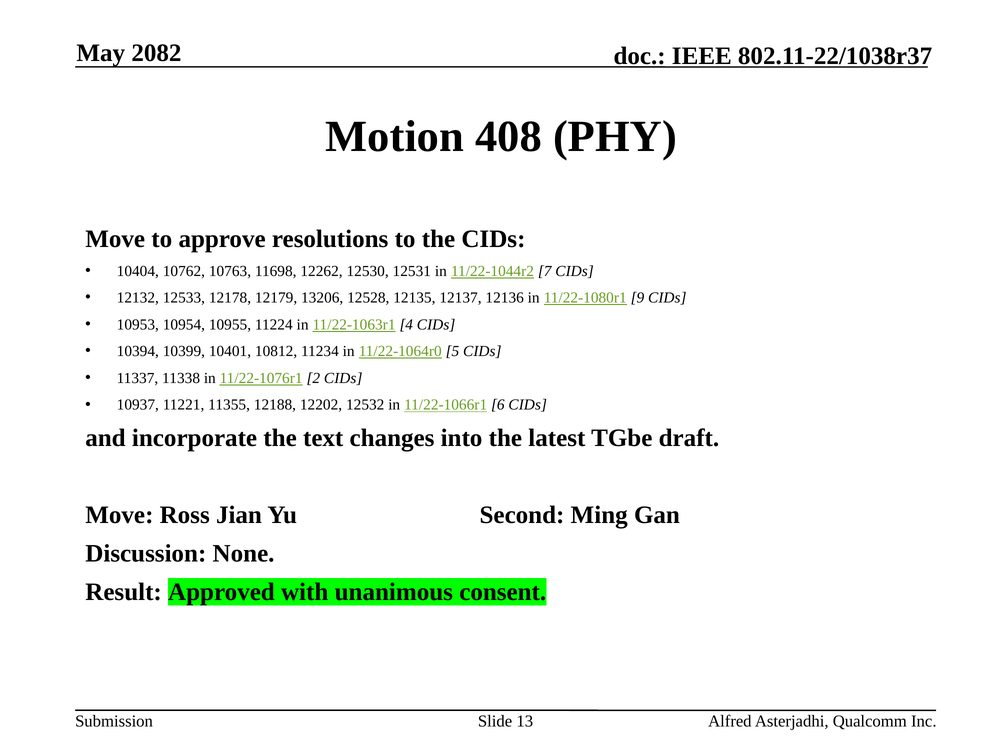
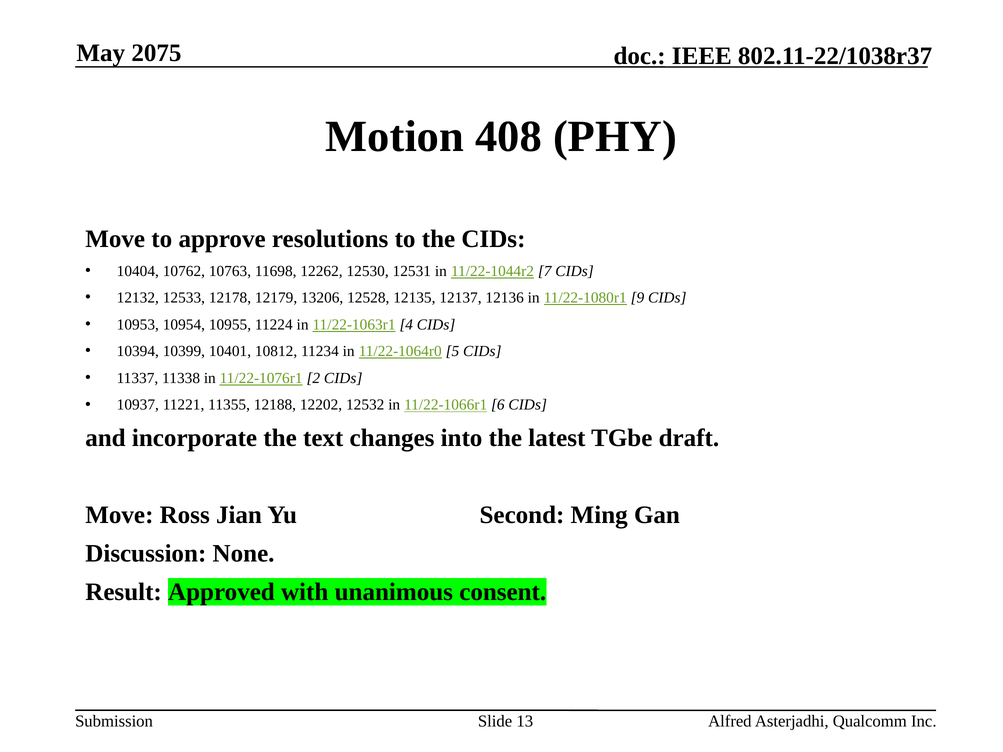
2082: 2082 -> 2075
